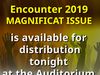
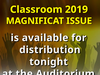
Encounter: Encounter -> Classroom
